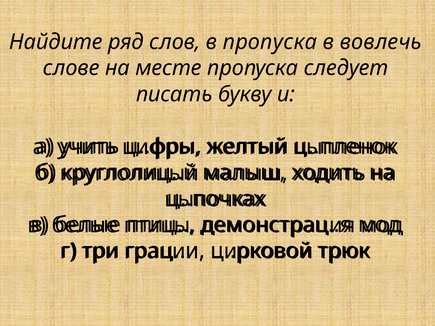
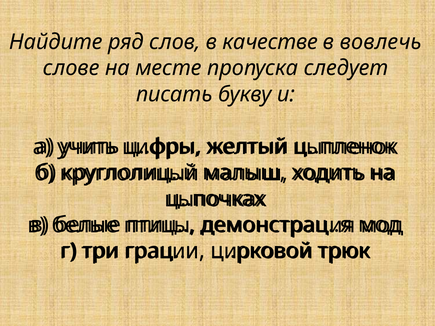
в пропуска: пропуска -> качестве
